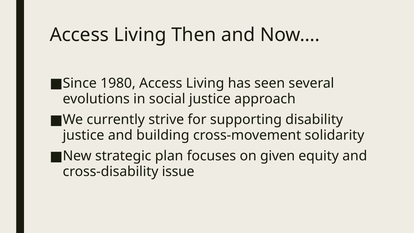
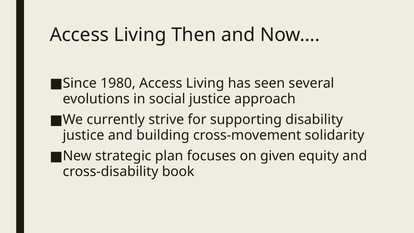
issue: issue -> book
